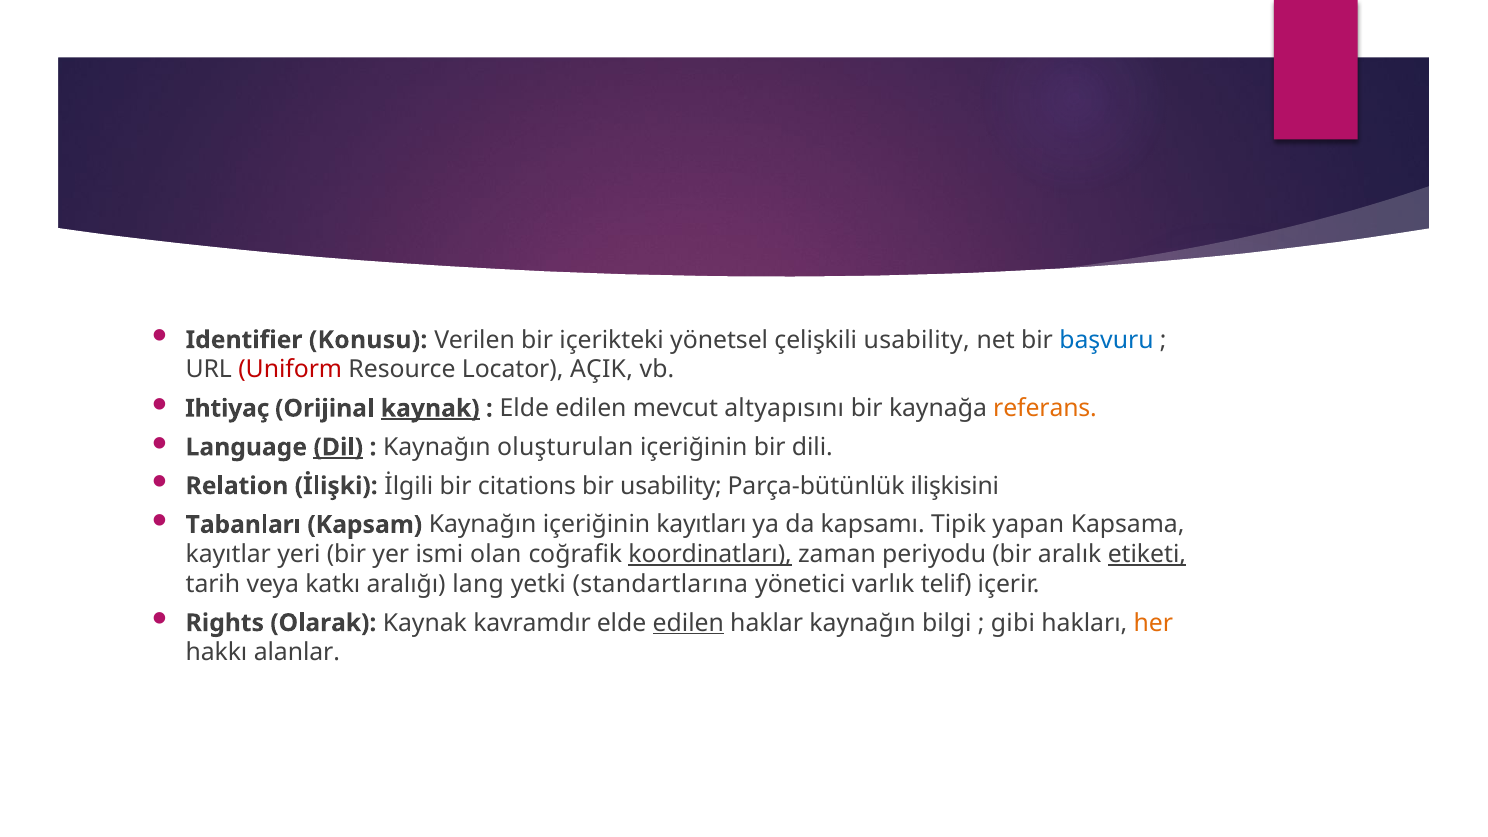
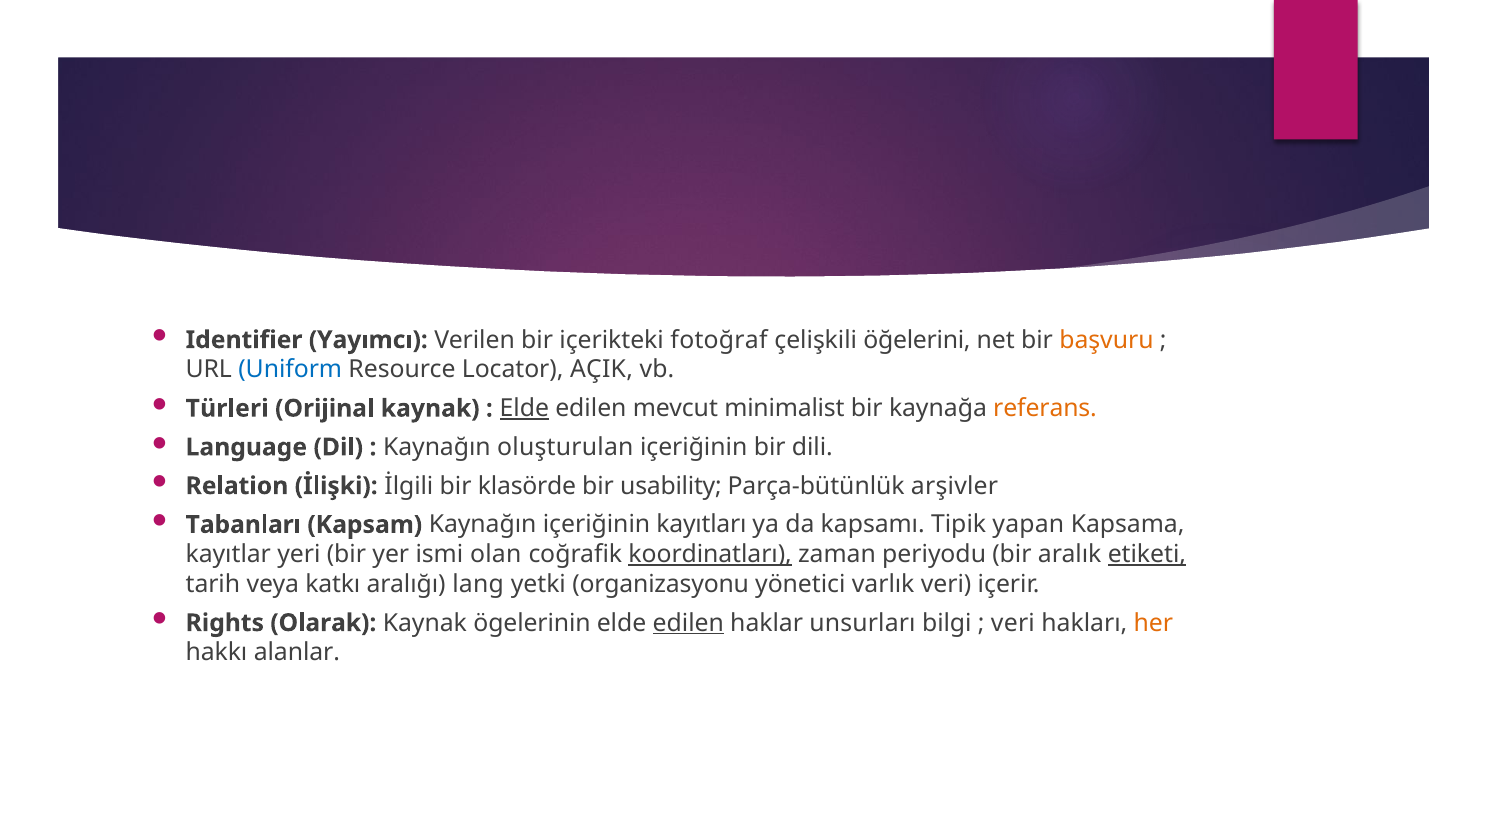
Konusu: Konusu -> Yayımcı
yönetsel: yönetsel -> fotoğraf
çelişkili usability: usability -> öğelerini
başvuru colour: blue -> orange
Uniform colour: red -> blue
Ihtiyaç: Ihtiyaç -> Türleri
kaynak at (430, 408) underline: present -> none
Elde at (524, 408) underline: none -> present
altyapısını: altyapısını -> minimalist
Dil underline: present -> none
citations: citations -> klasörde
ilişkisini: ilişkisini -> arşivler
standartlarına: standartlarına -> organizasyonu
varlık telif: telif -> veri
kavramdır: kavramdır -> ögelerinin
haklar kaynağın: kaynağın -> unsurları
gibi at (1013, 623): gibi -> veri
